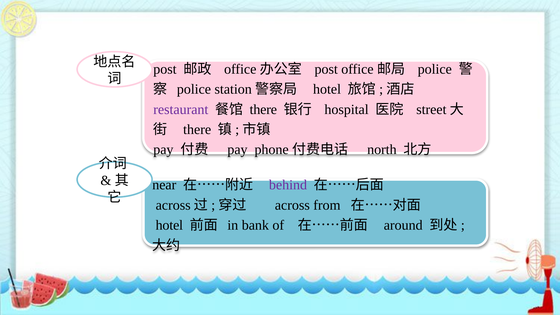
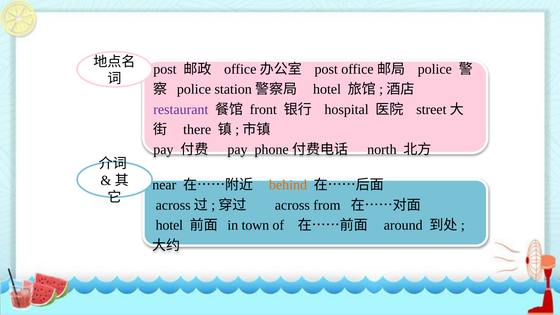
there at (263, 109): there -> front
behind colour: purple -> orange
bank: bank -> town
